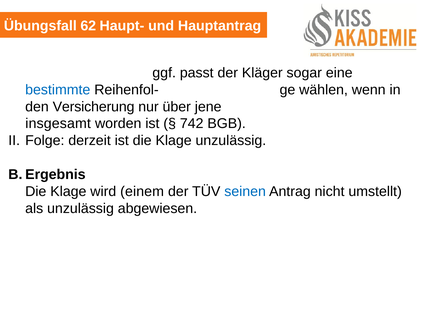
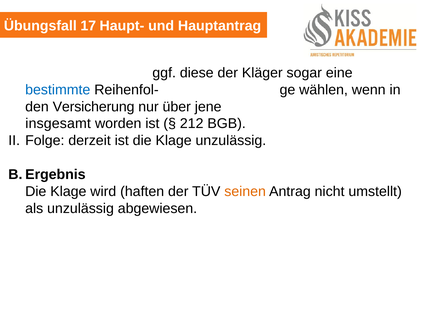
62: 62 -> 17
passt: passt -> diese
742: 742 -> 212
einem: einem -> haften
seinen colour: blue -> orange
